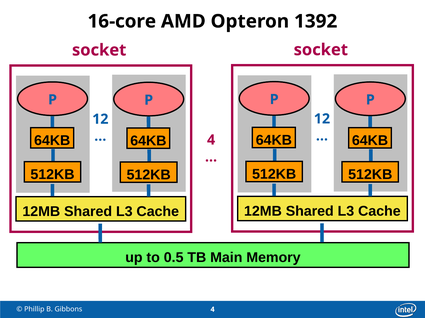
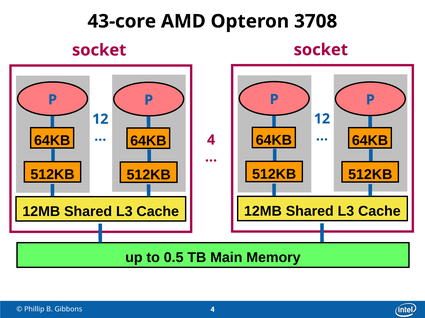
16-core: 16-core -> 43-core
1392: 1392 -> 3708
